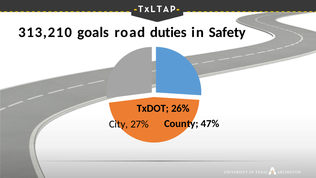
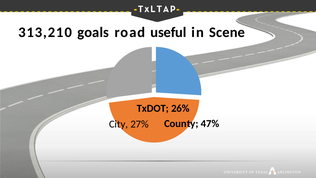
duties: duties -> useful
Safety: Safety -> Scene
